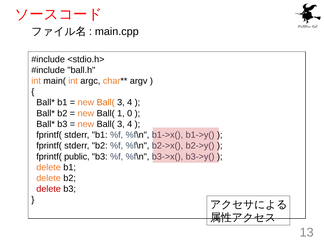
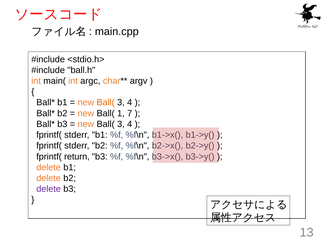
0: 0 -> 7
public: public -> return
delete at (49, 189) colour: red -> purple
